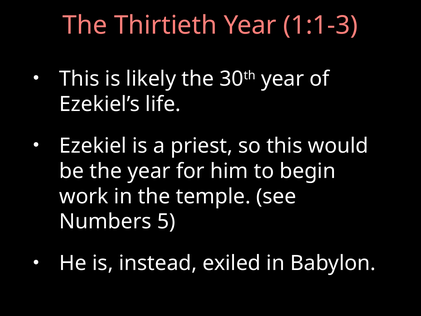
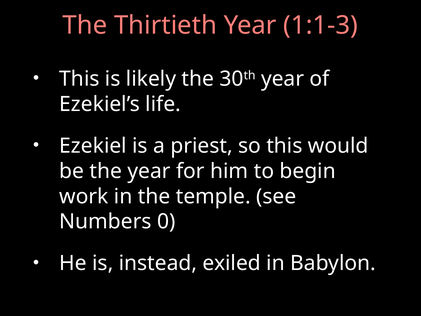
5: 5 -> 0
